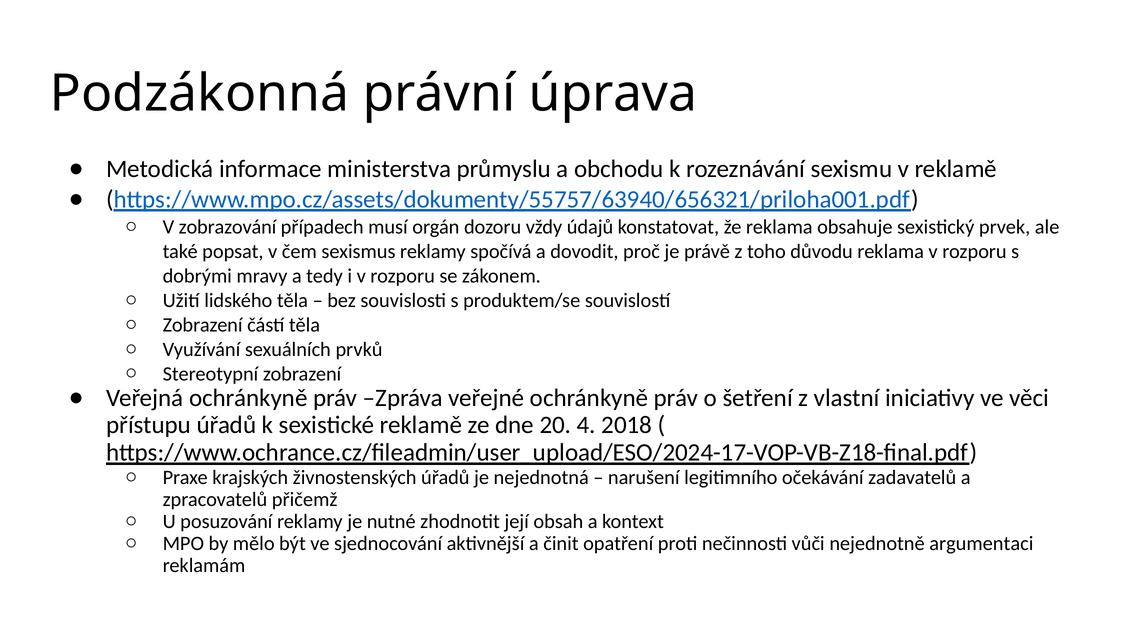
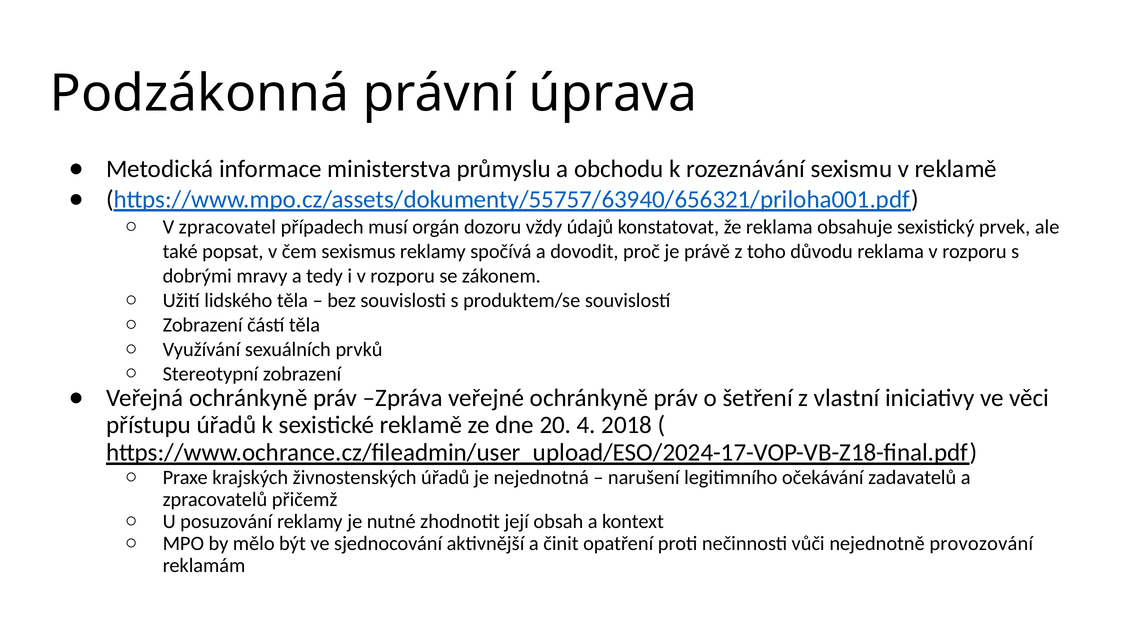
zobrazování: zobrazování -> zpracovatel
argumentaci: argumentaci -> provozování
